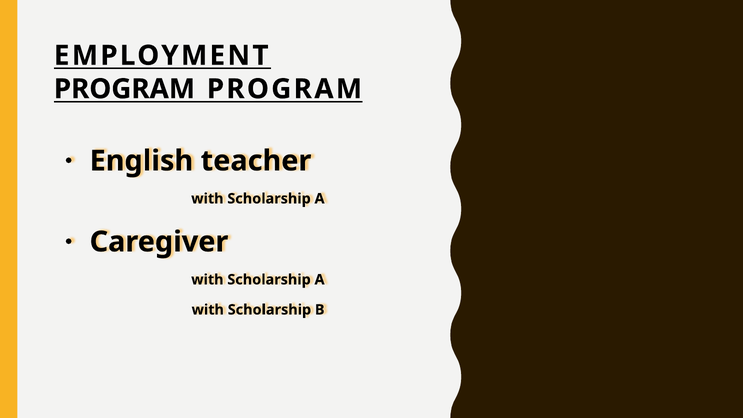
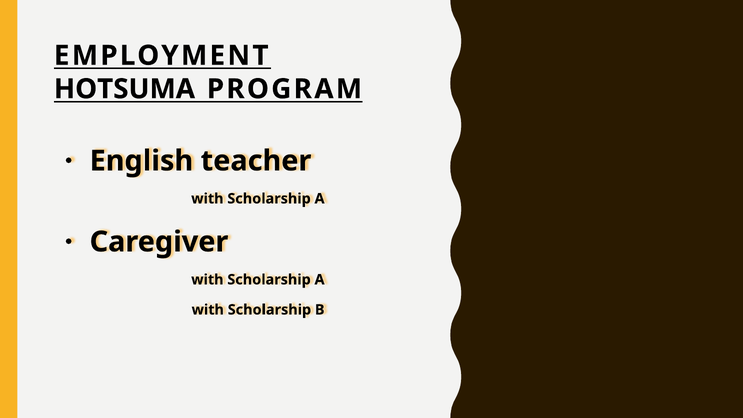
PROGRAM at (124, 89): PROGRAM -> HOTSUMA
